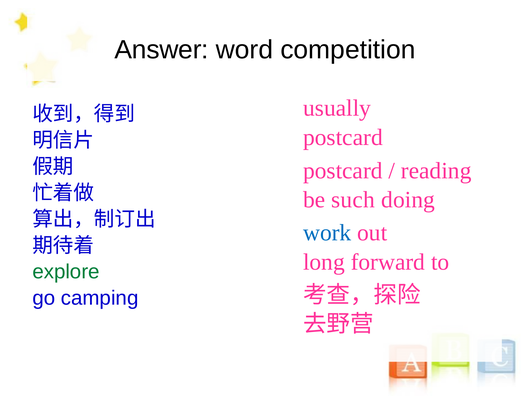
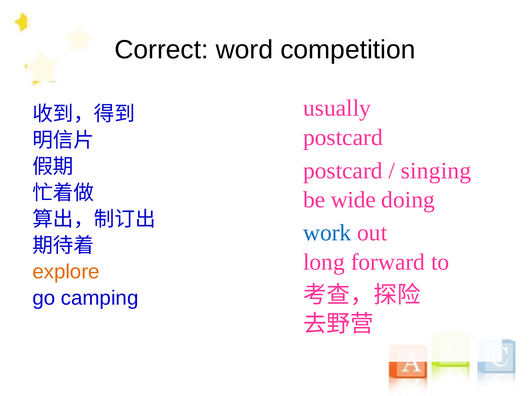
Answer: Answer -> Correct
reading: reading -> singing
such: such -> wide
explore colour: green -> orange
